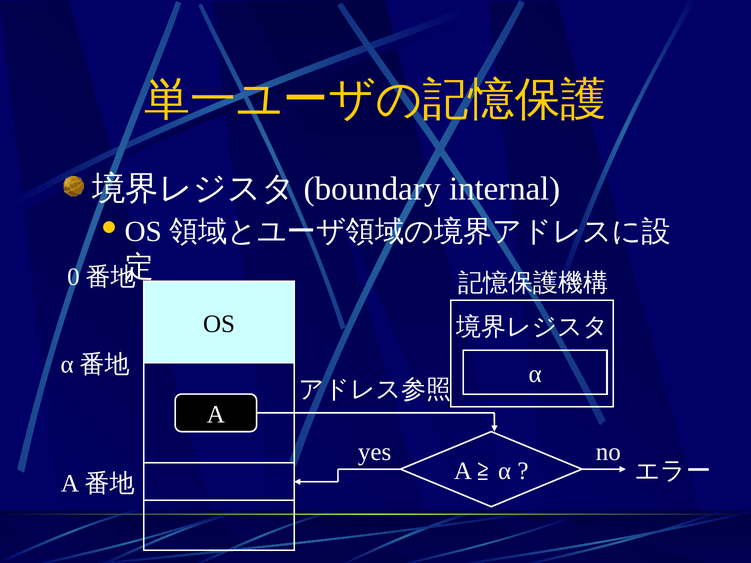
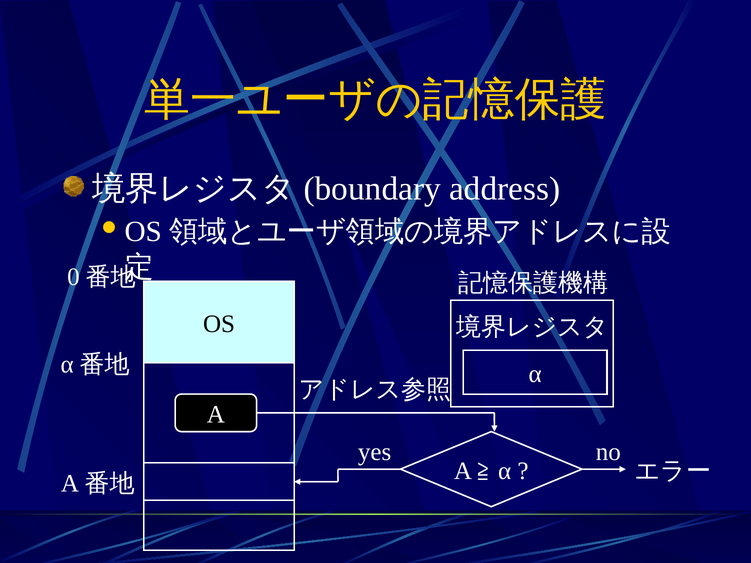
internal: internal -> address
